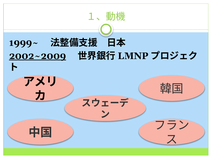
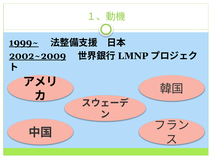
1999~ underline: none -> present
